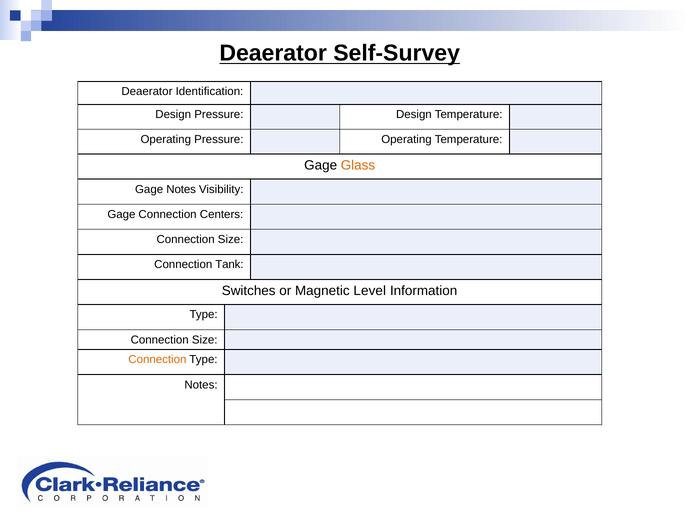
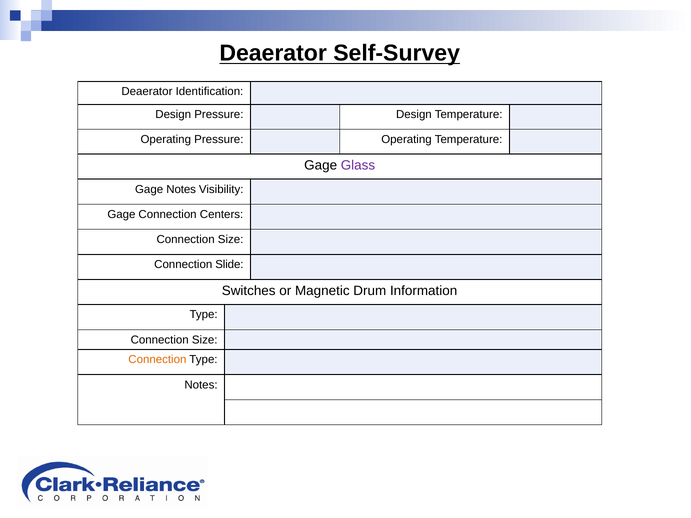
Glass colour: orange -> purple
Tank: Tank -> Slide
Level: Level -> Drum
